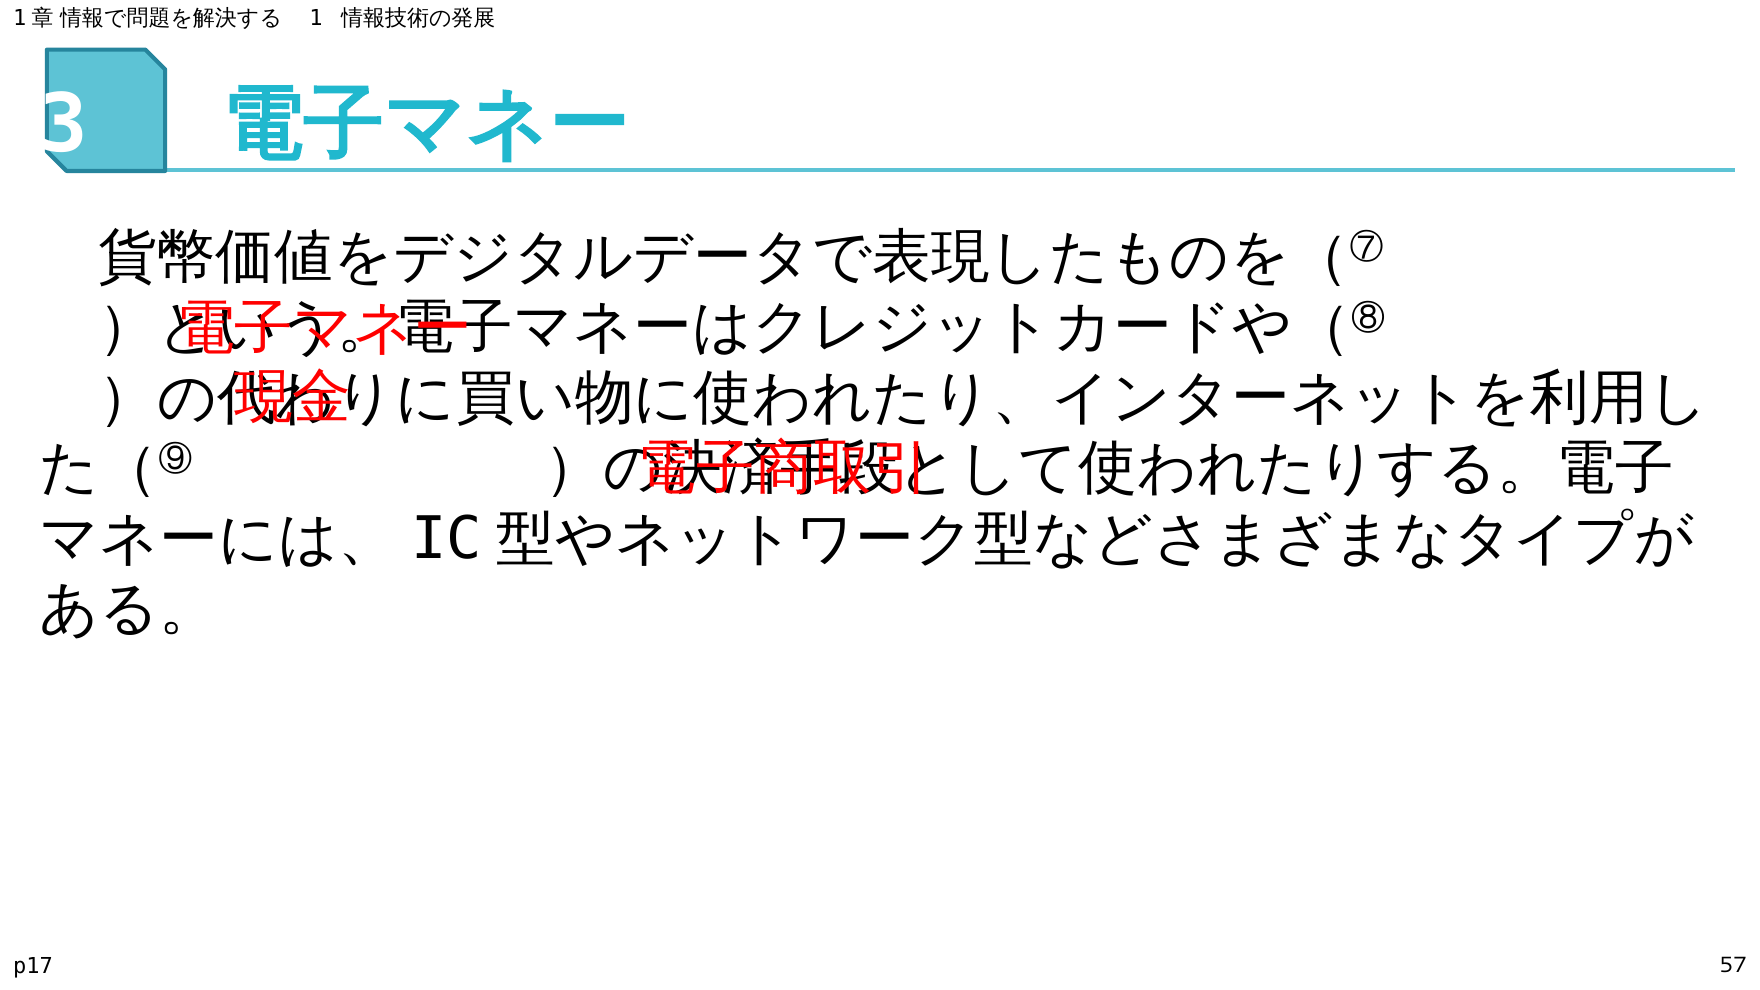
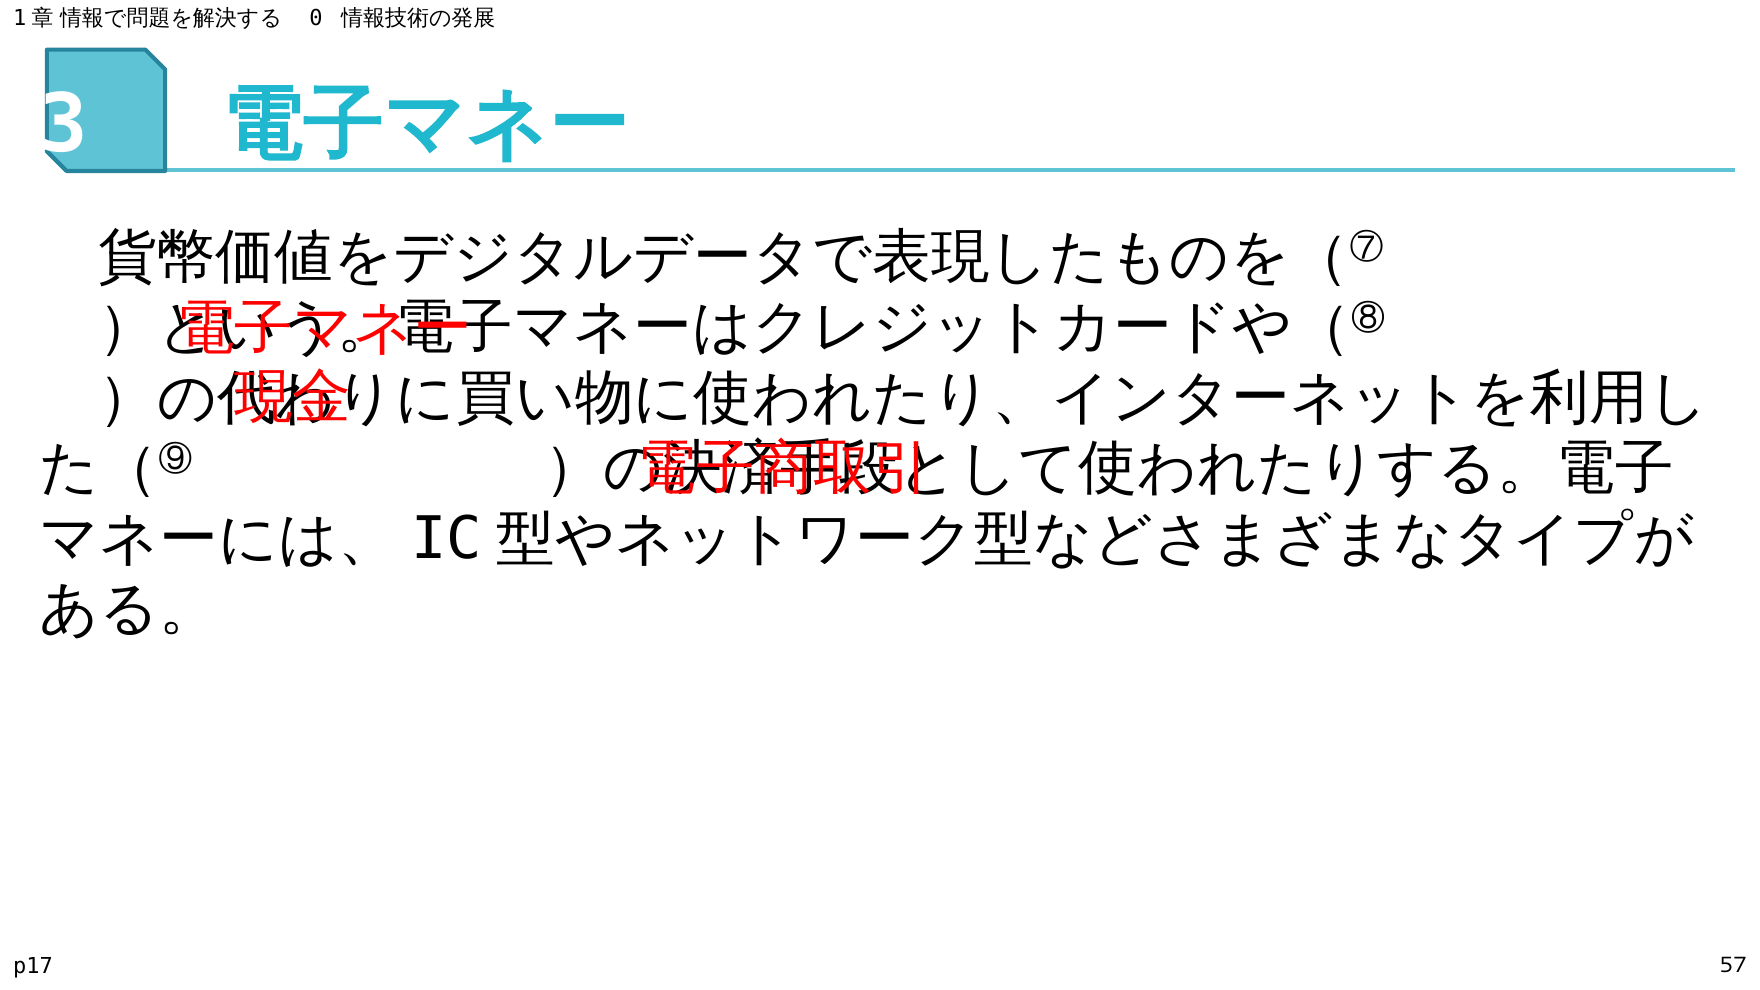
1: 1 -> 0
